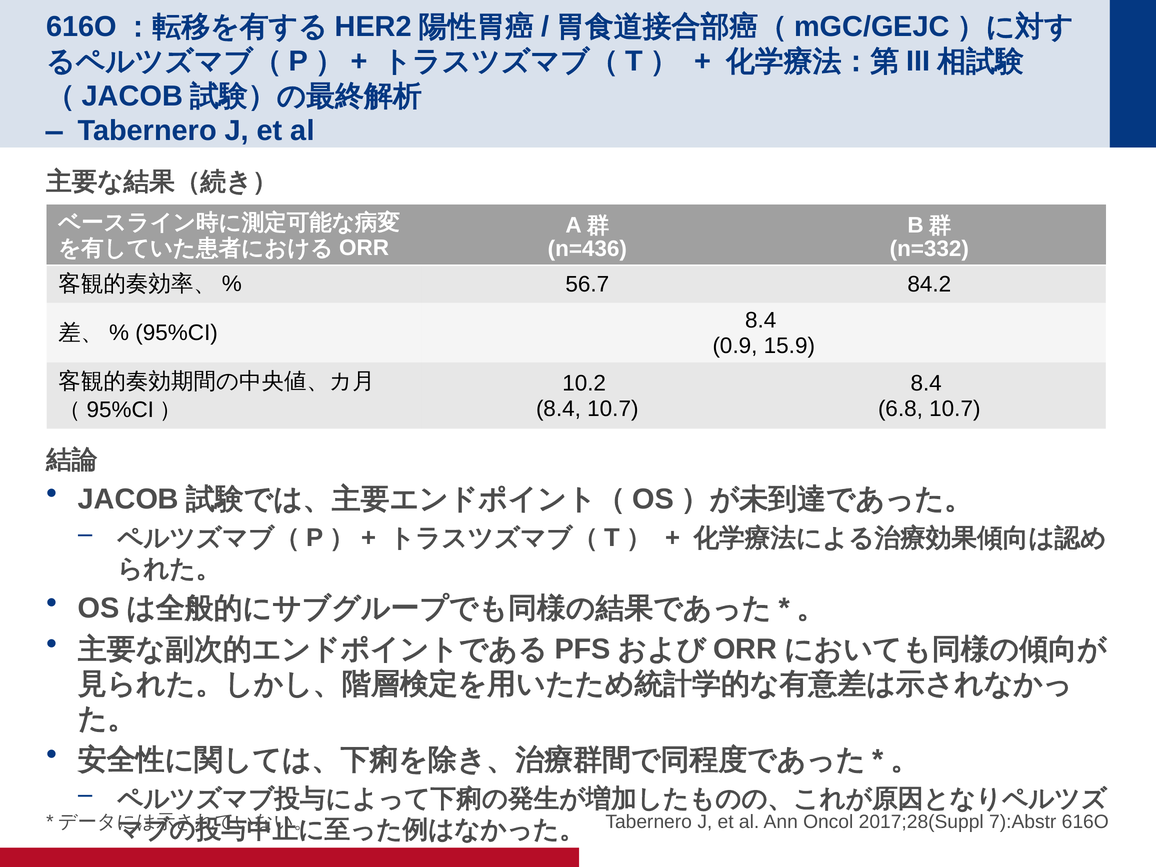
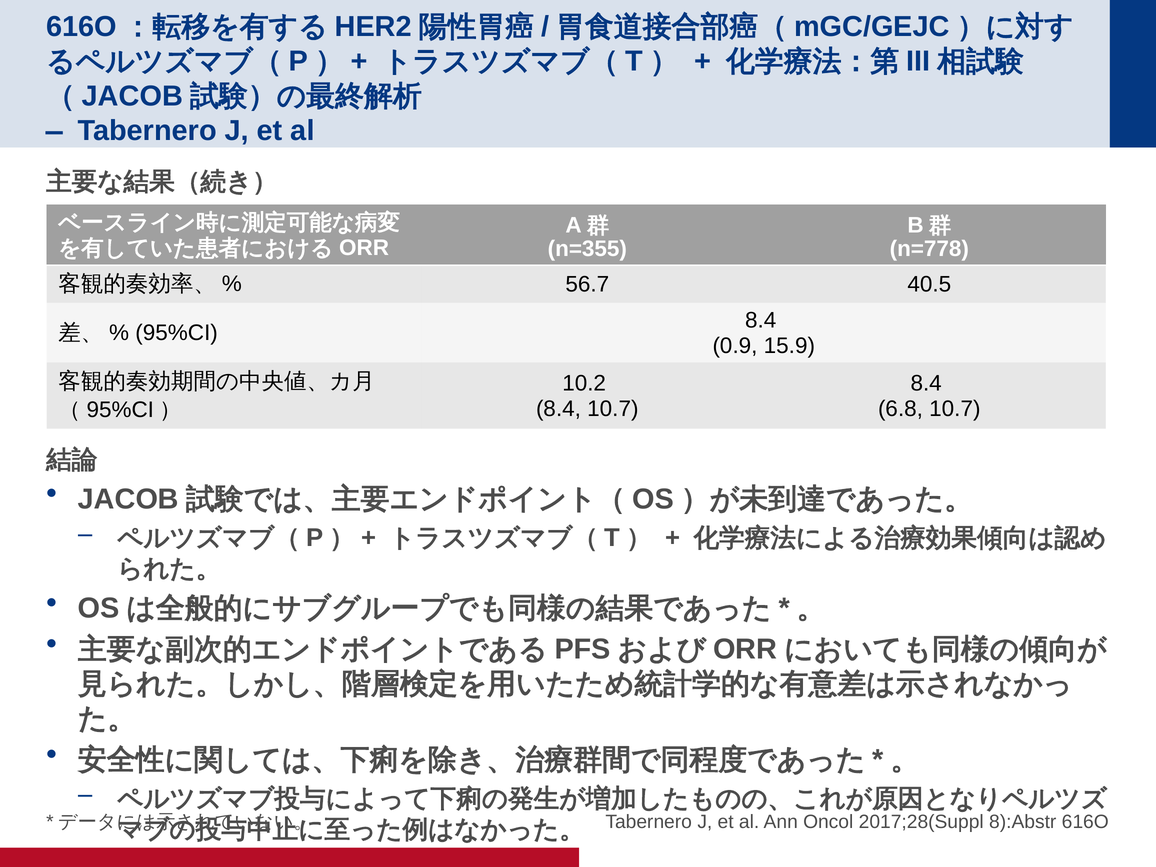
n=436: n=436 -> n=355
n=332: n=332 -> n=778
84.2: 84.2 -> 40.5
7):Abstr: 7):Abstr -> 8):Abstr
